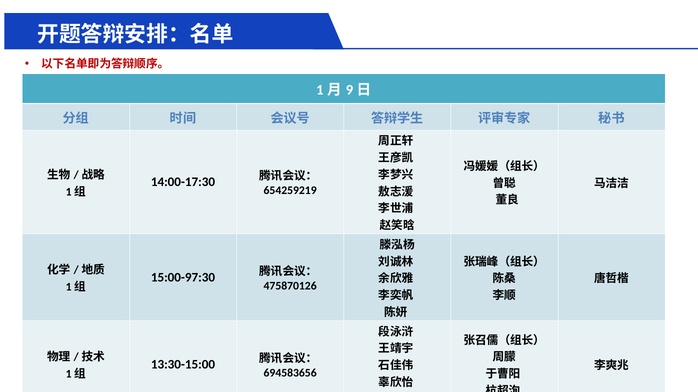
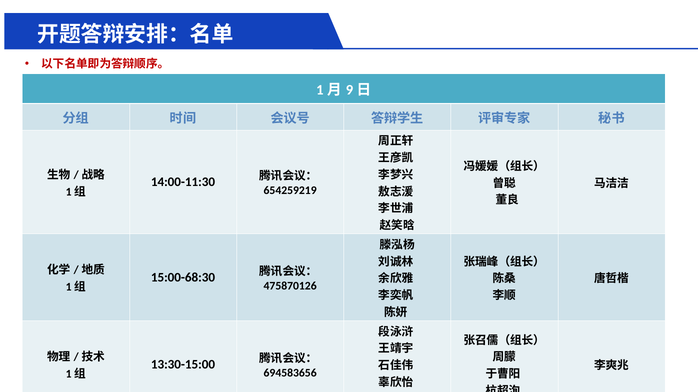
14:00-17:30: 14:00-17:30 -> 14:00-11:30
15:00-97:30: 15:00-97:30 -> 15:00-68:30
